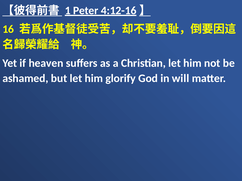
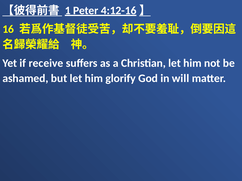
heaven: heaven -> receive
